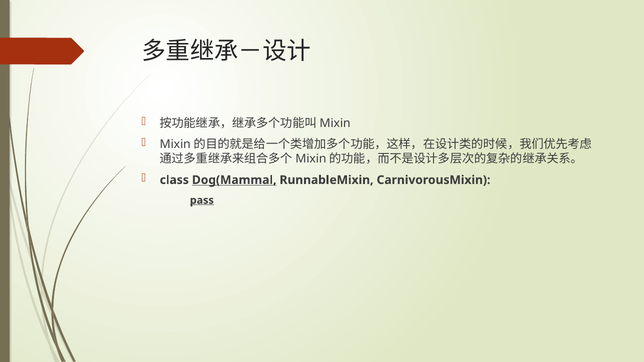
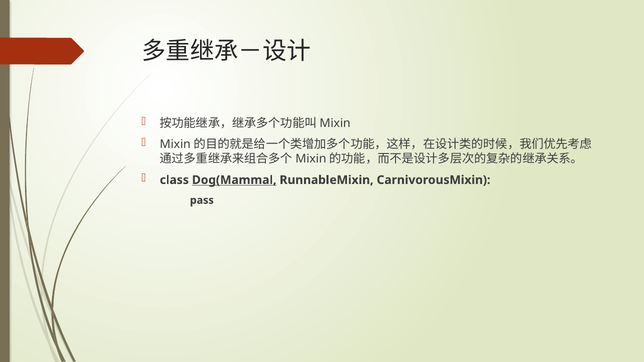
pass underline: present -> none
